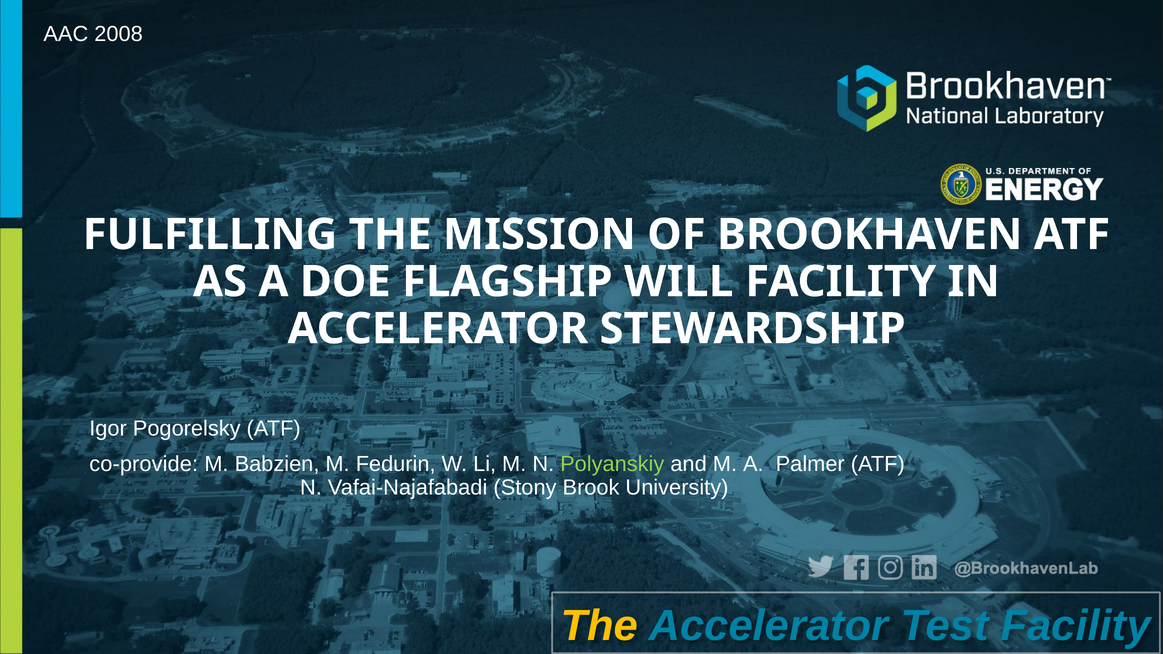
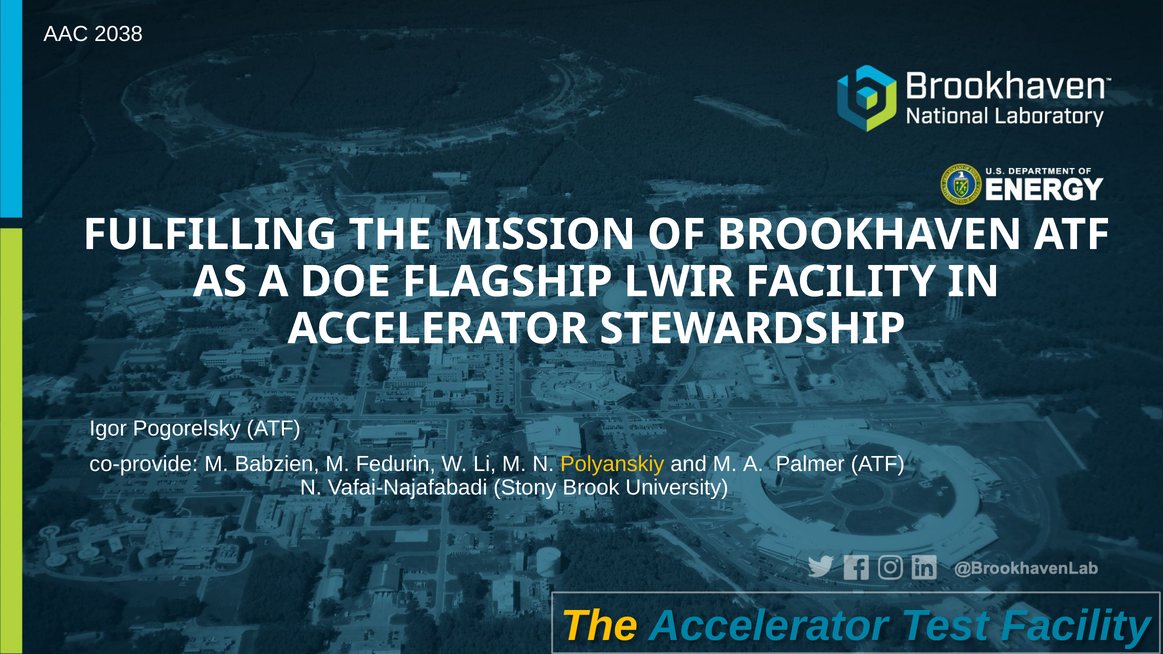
2008: 2008 -> 2038
WILL: WILL -> LWIR
Polyanskiy colour: light green -> yellow
